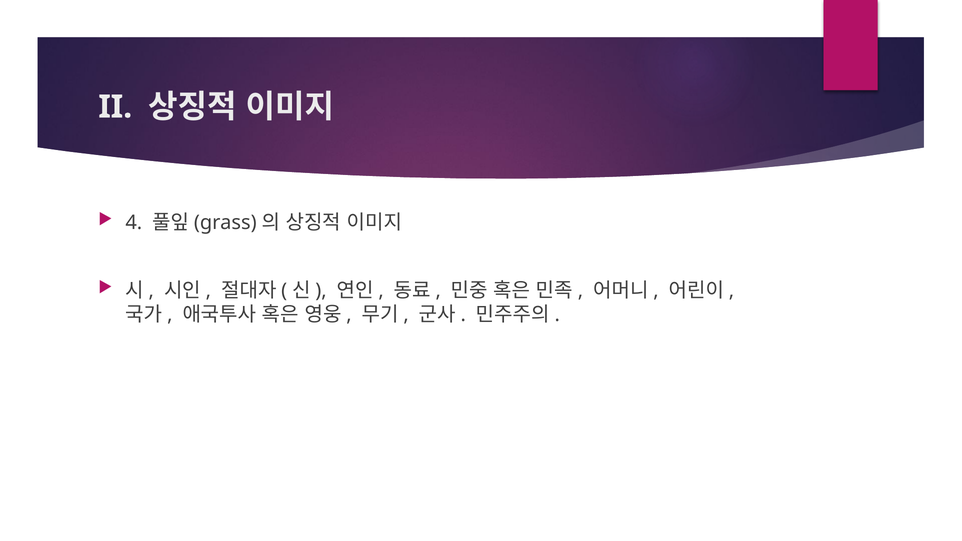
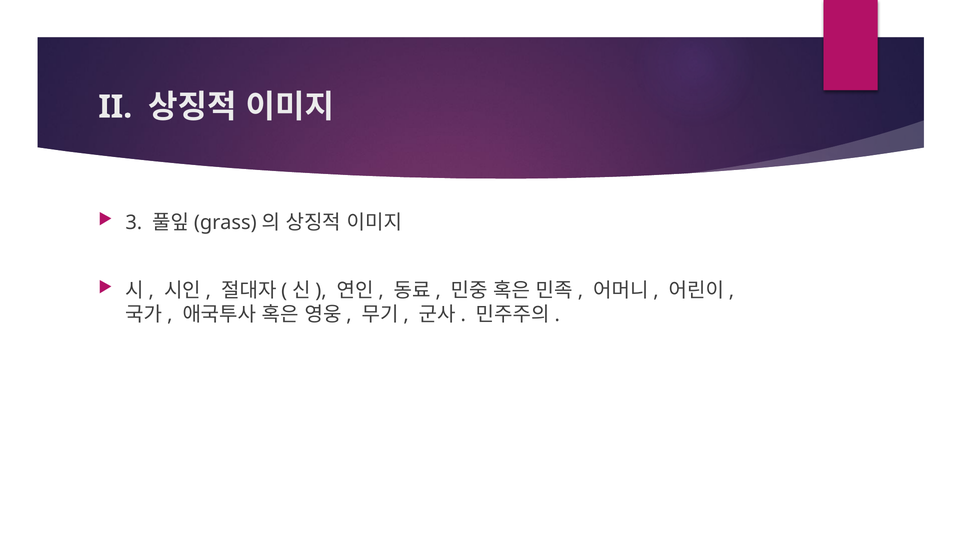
4: 4 -> 3
